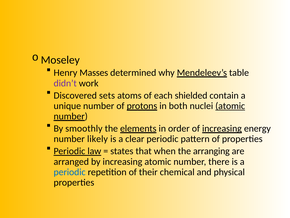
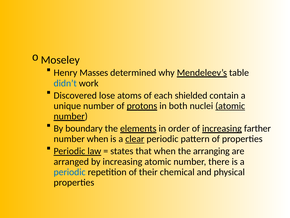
didn’t colour: purple -> blue
sets: sets -> lose
smoothly: smoothly -> boundary
energy: energy -> farther
number likely: likely -> when
clear underline: none -> present
